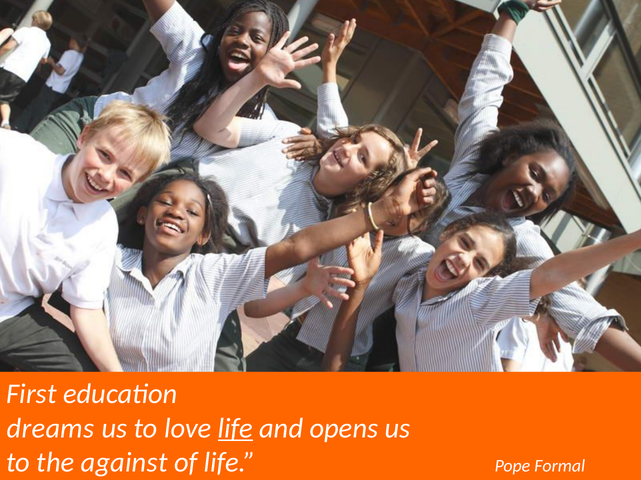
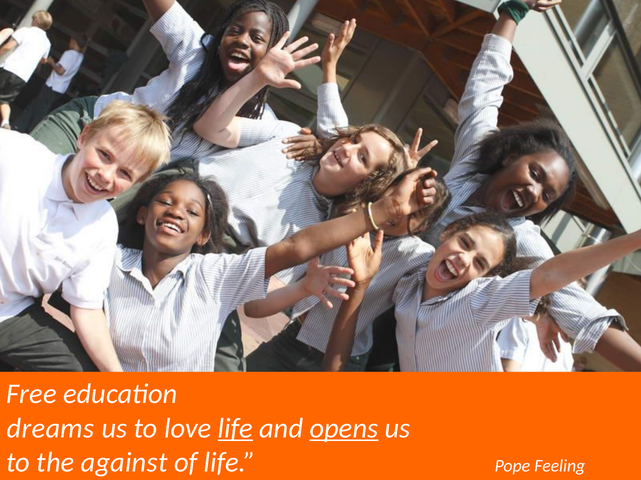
First: First -> Free
opens underline: none -> present
Formal: Formal -> Feeling
